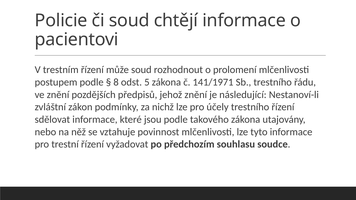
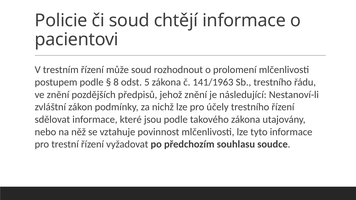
141/1971: 141/1971 -> 141/1963
